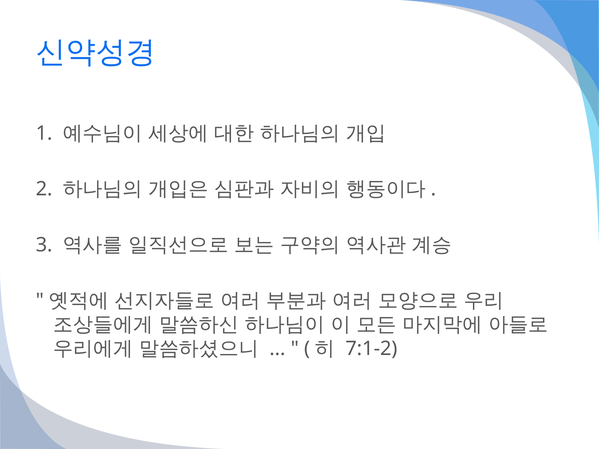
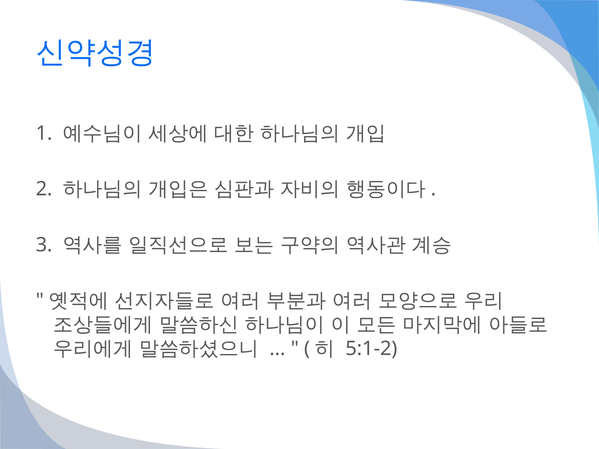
7:1-2: 7:1-2 -> 5:1-2
